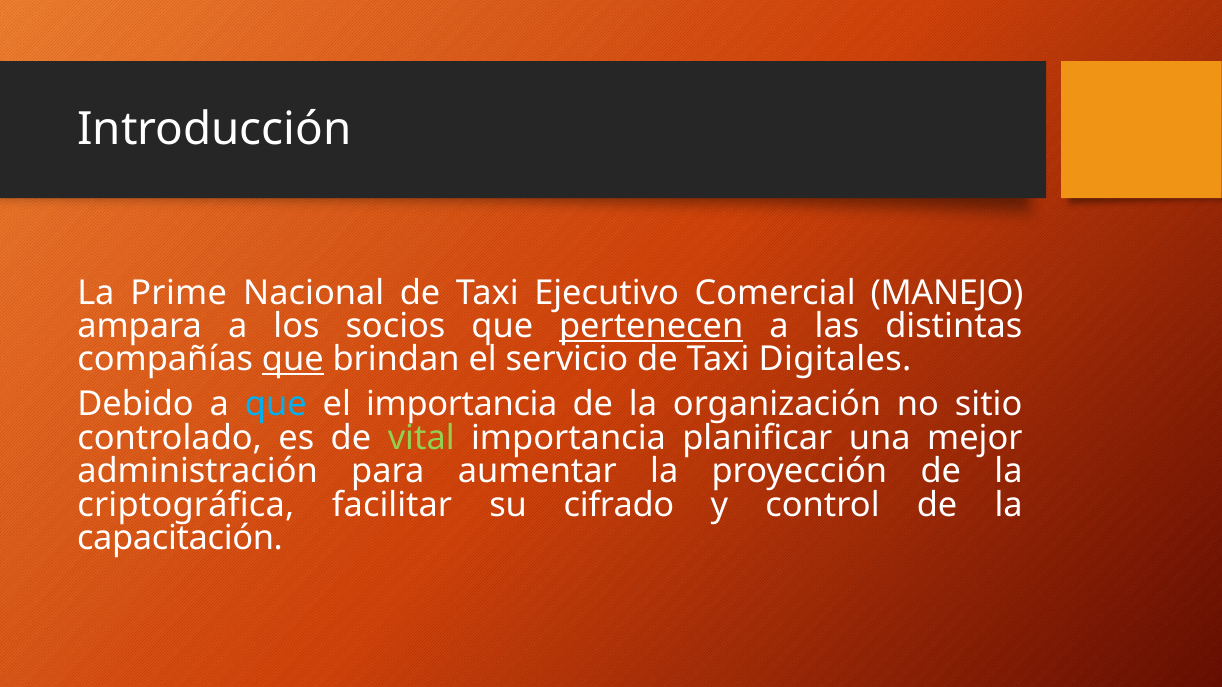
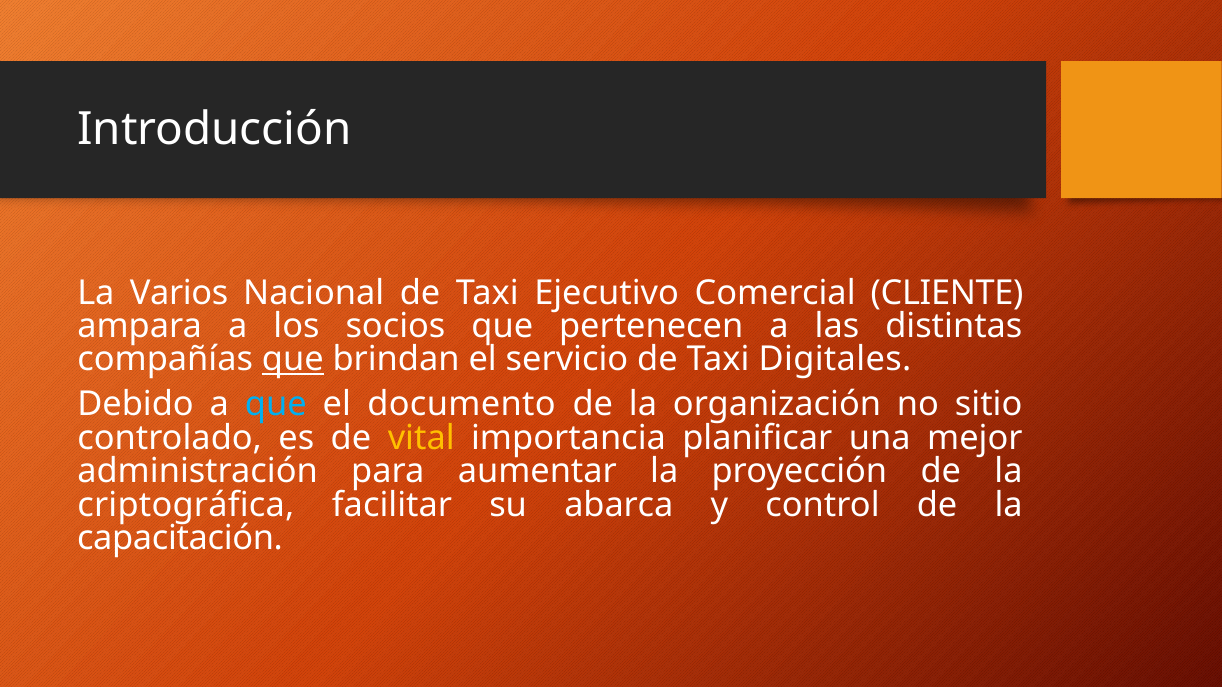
Prime: Prime -> Varios
MANEJO: MANEJO -> CLIENTE
pertenecen underline: present -> none
el importancia: importancia -> documento
vital colour: light green -> yellow
cifrado: cifrado -> abarca
